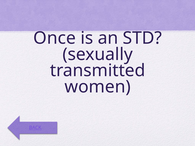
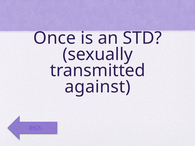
women: women -> against
